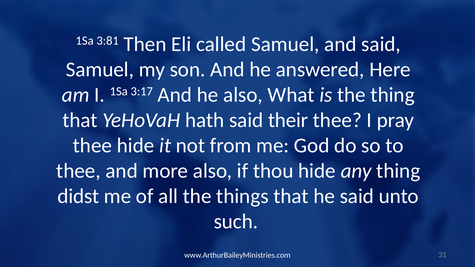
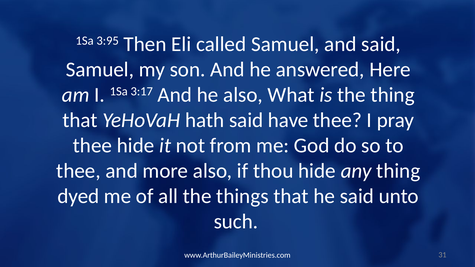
3:81: 3:81 -> 3:95
their: their -> have
didst: didst -> dyed
